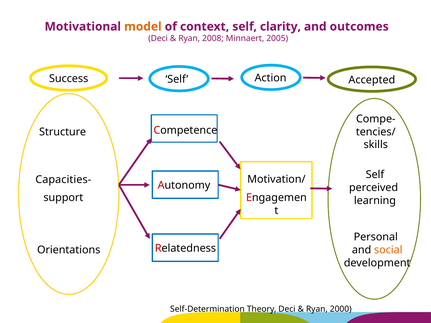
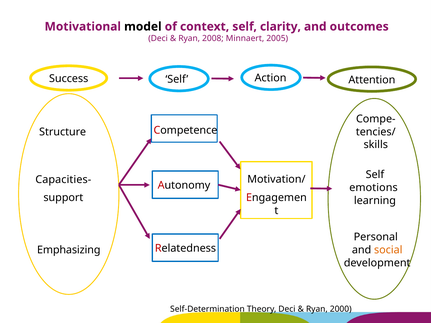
model colour: orange -> black
Accepted: Accepted -> Attention
perceived: perceived -> emotions
Orientations: Orientations -> Emphasizing
